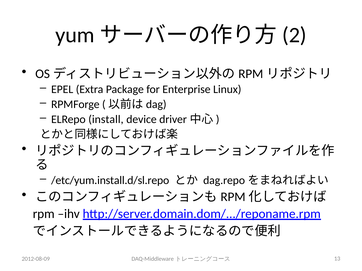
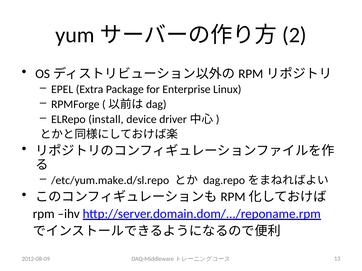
/etc/yum.install.d/sl.repo: /etc/yum.install.d/sl.repo -> /etc/yum.make.d/sl.repo
